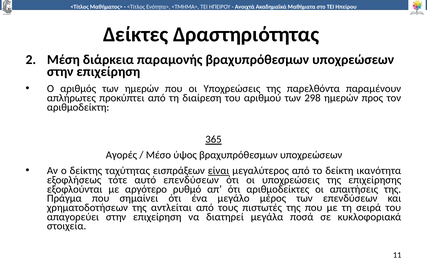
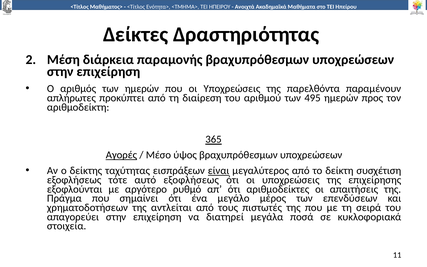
298: 298 -> 495
Αγορές underline: none -> present
ικανότητα: ικανότητα -> συσχέτιση
αυτό επενδύσεων: επενδύσεων -> εξοφλήσεως
